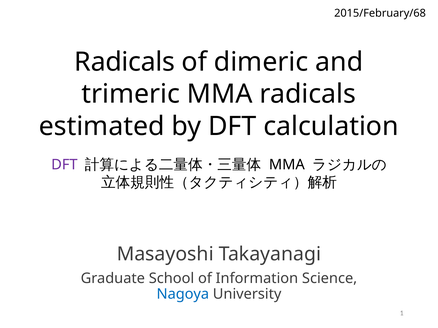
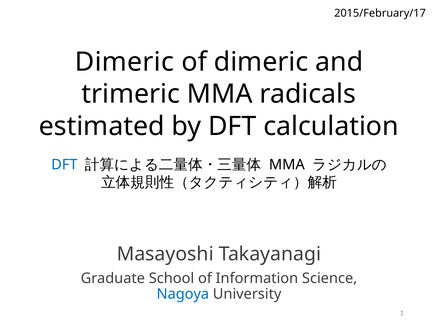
2015/February/68: 2015/February/68 -> 2015/February/17
Radicals at (125, 62): Radicals -> Dimeric
DFT at (64, 165) colour: purple -> blue
